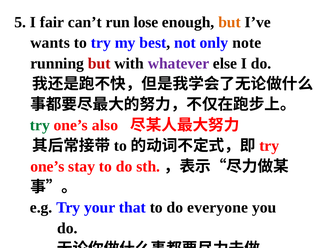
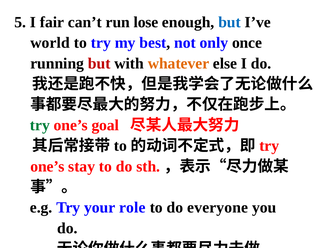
but at (230, 22) colour: orange -> blue
wants: wants -> world
note: note -> once
whatever colour: purple -> orange
also: also -> goal
that: that -> role
